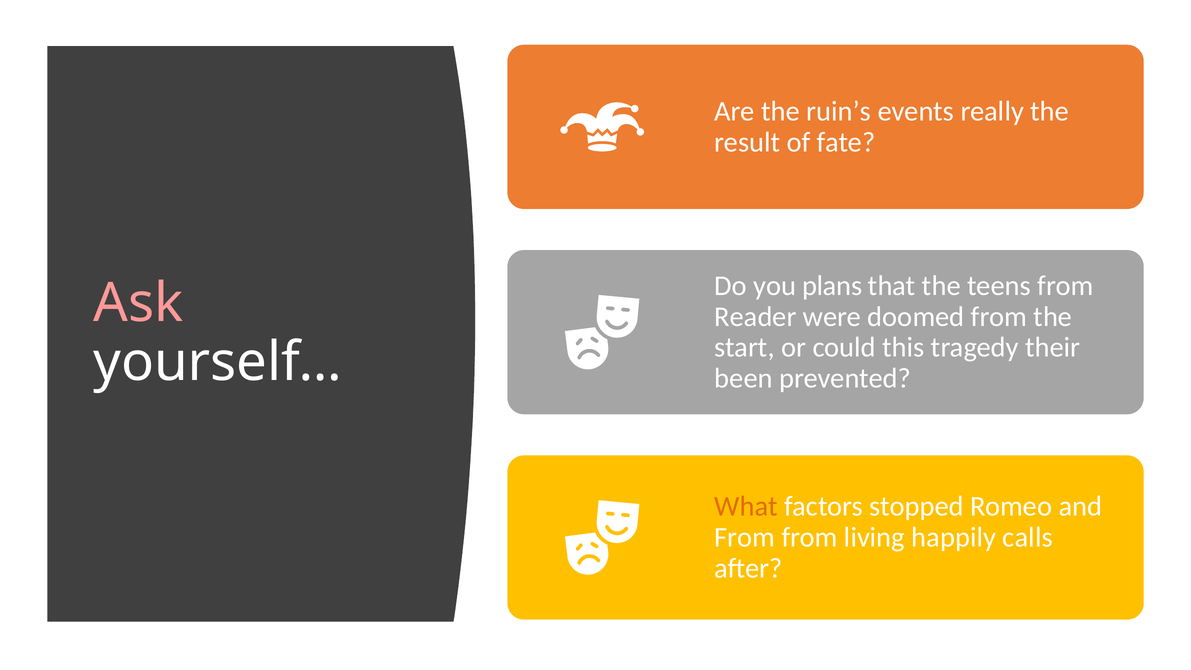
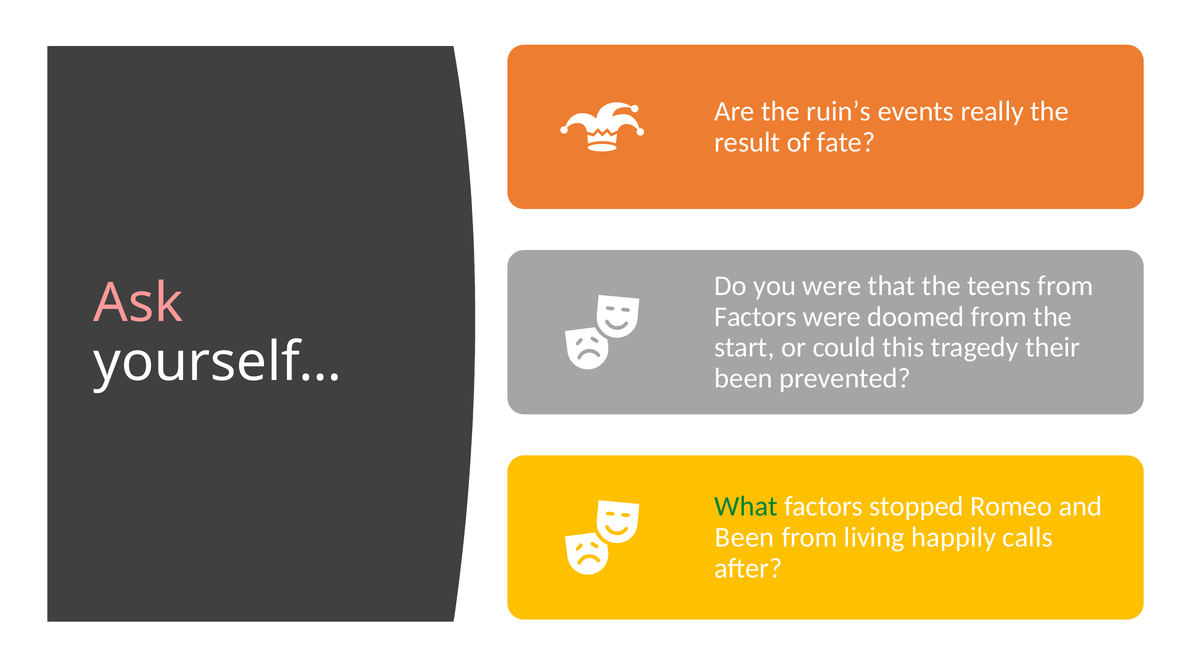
you plans: plans -> were
Reader at (755, 317): Reader -> Factors
What colour: orange -> green
From at (745, 537): From -> Been
